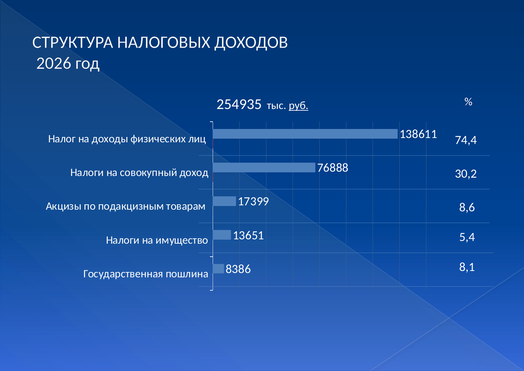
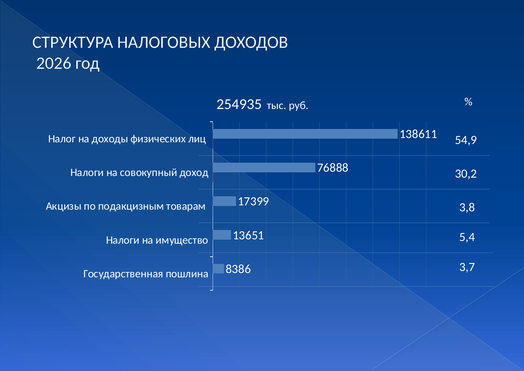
руб underline: present -> none
74,4: 74,4 -> 54,9
8,6: 8,6 -> 3,8
8,1: 8,1 -> 3,7
